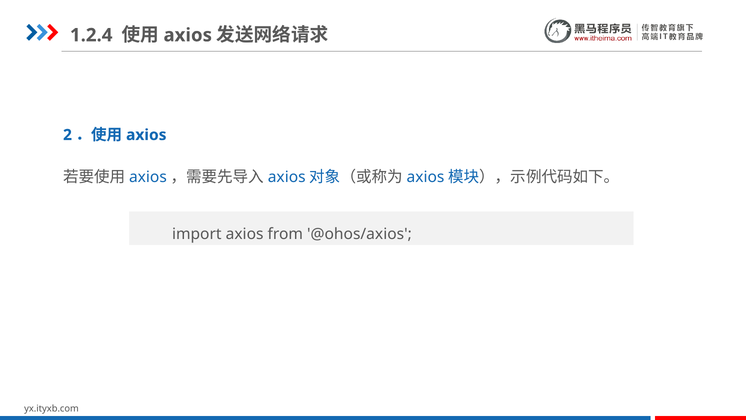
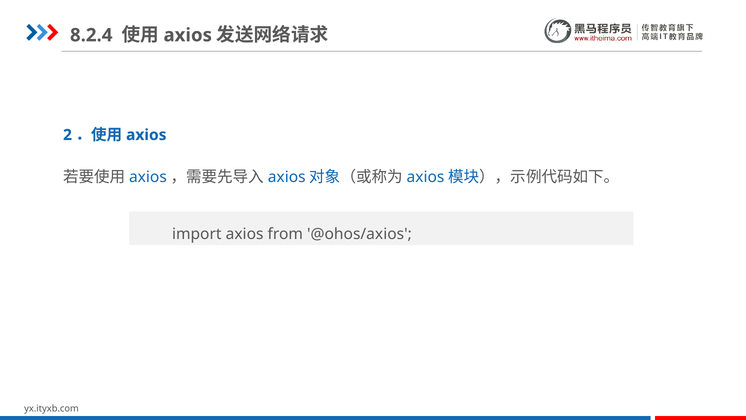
1.2.4: 1.2.4 -> 8.2.4
